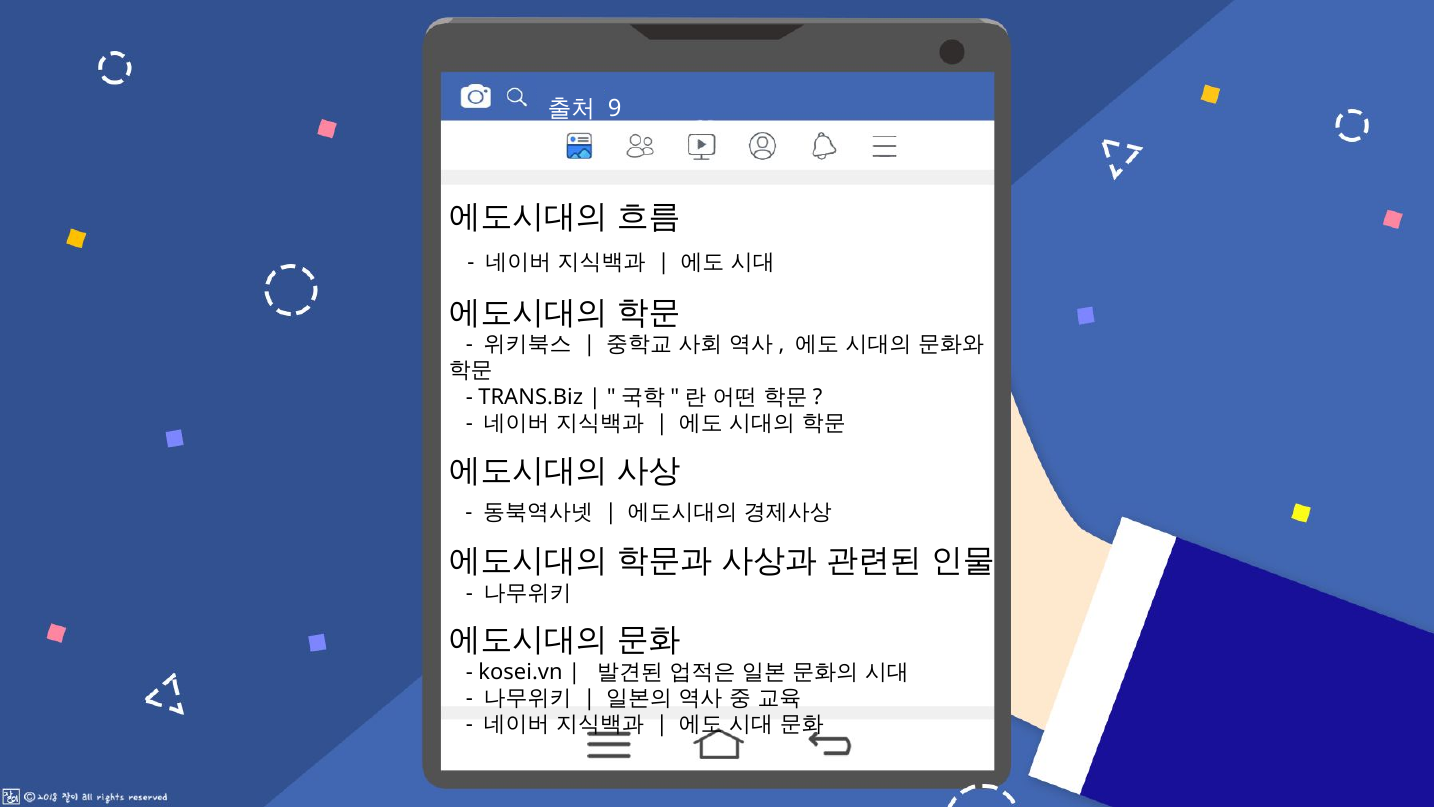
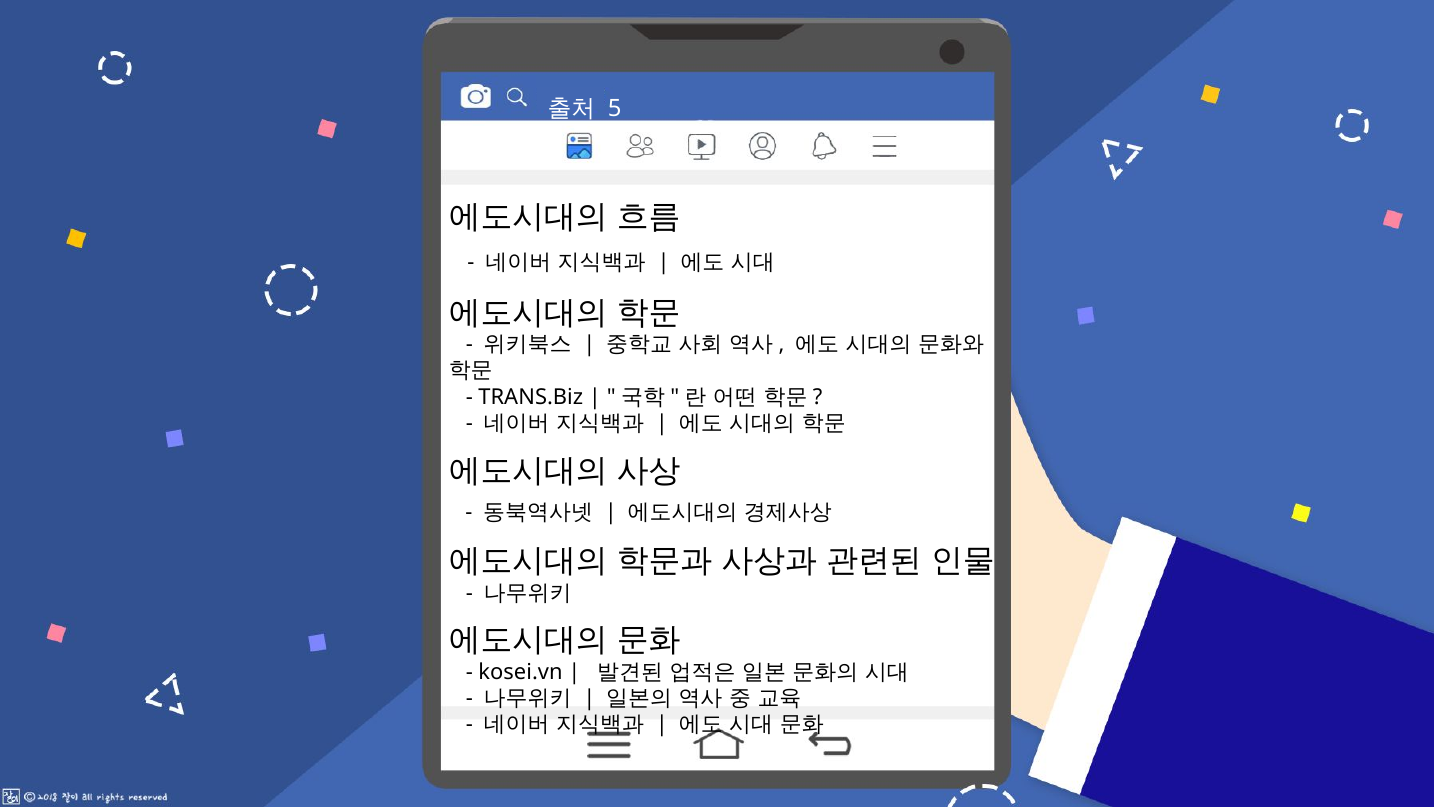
9: 9 -> 5
